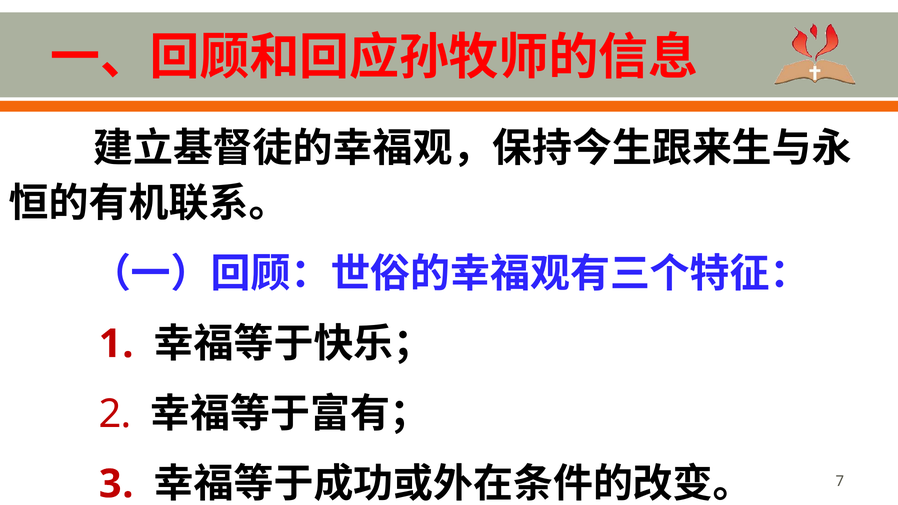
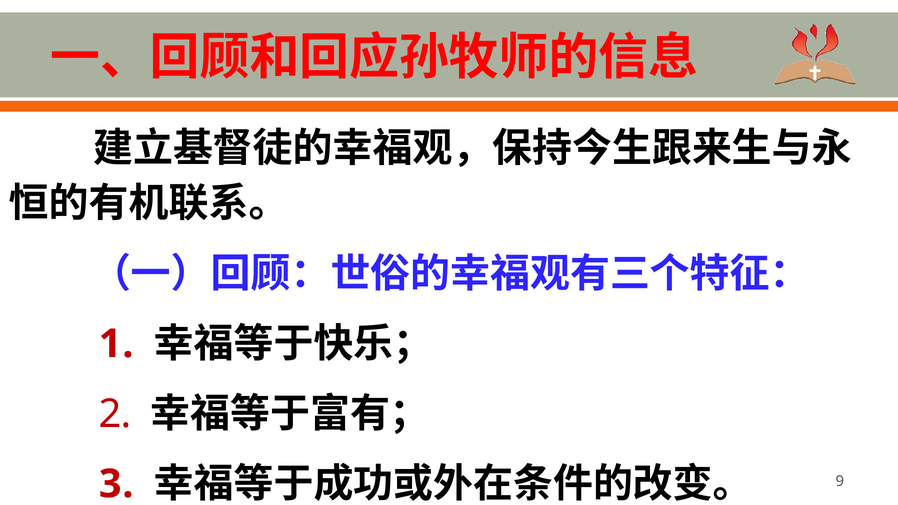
7: 7 -> 9
